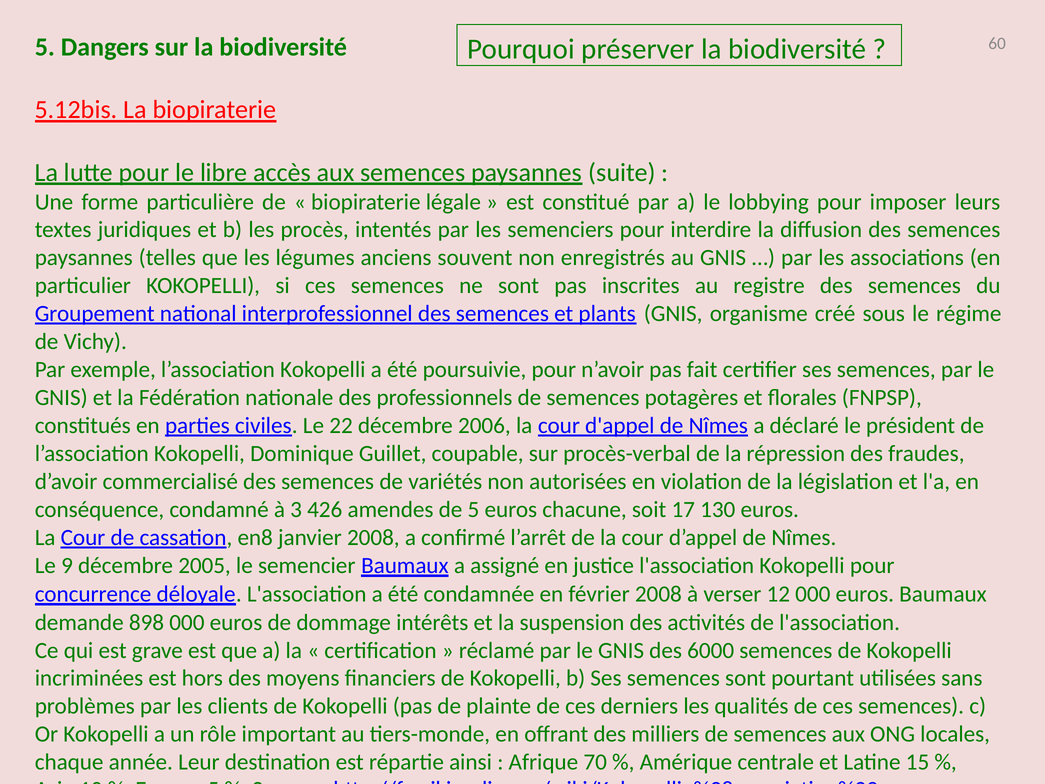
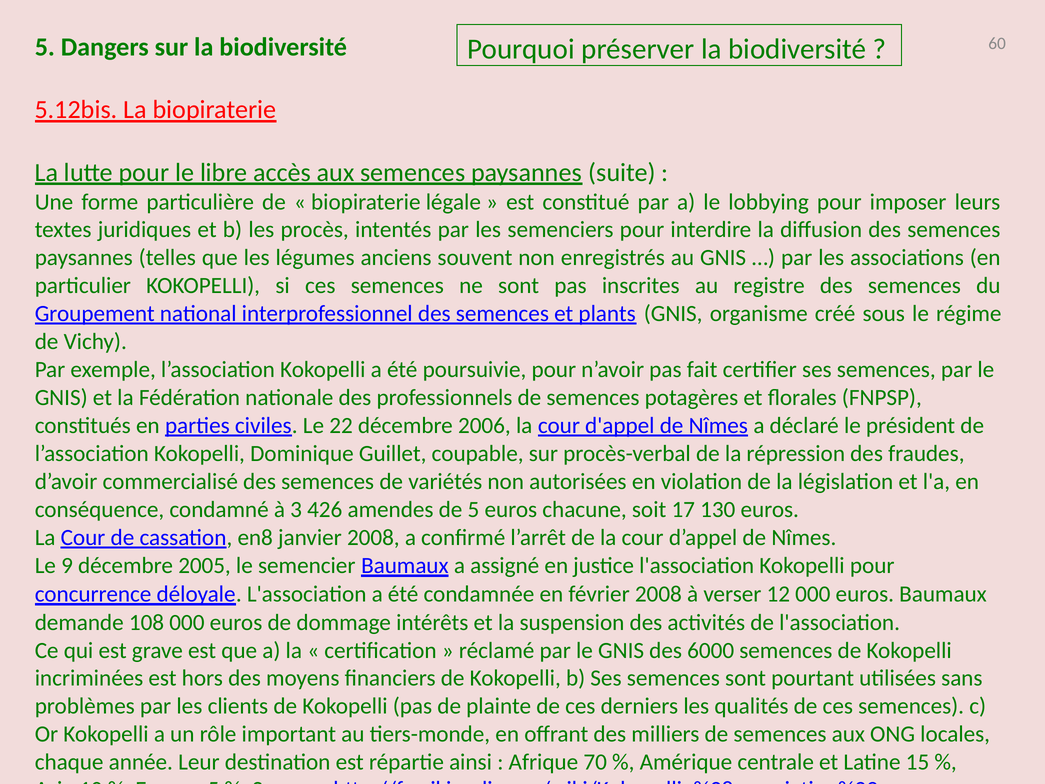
898: 898 -> 108
